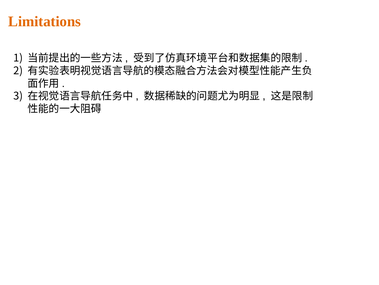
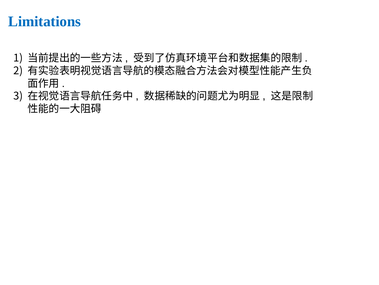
Limitations colour: orange -> blue
